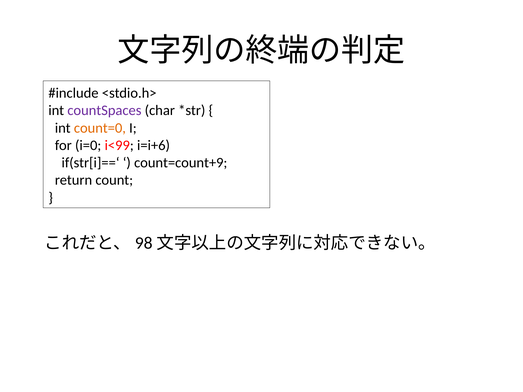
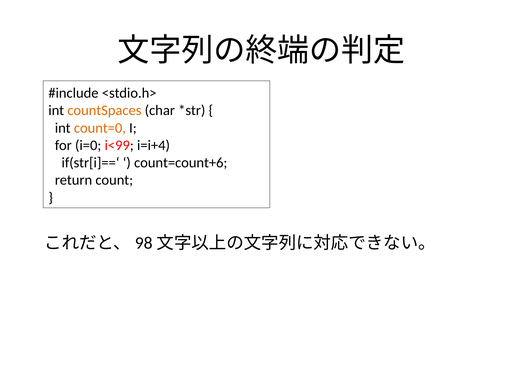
countSpaces colour: purple -> orange
i=i+6: i=i+6 -> i=i+4
count=count+9: count=count+9 -> count=count+6
